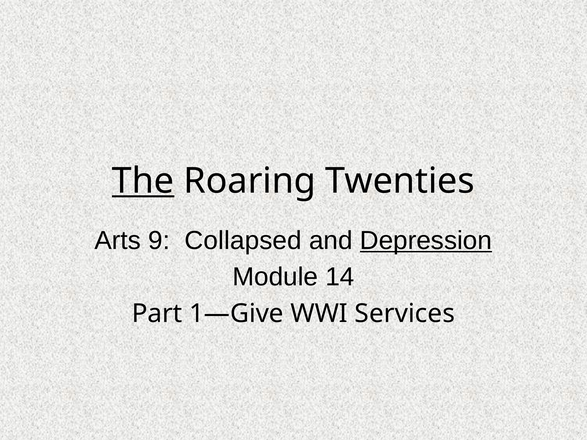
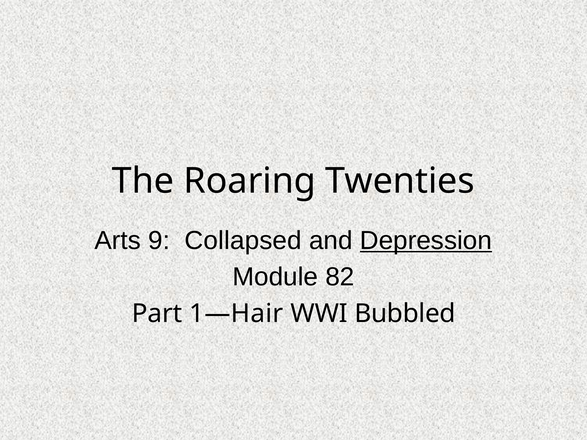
The underline: present -> none
14: 14 -> 82
1—Give: 1—Give -> 1—Hair
Services: Services -> Bubbled
